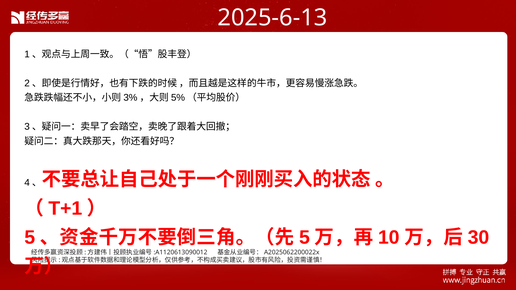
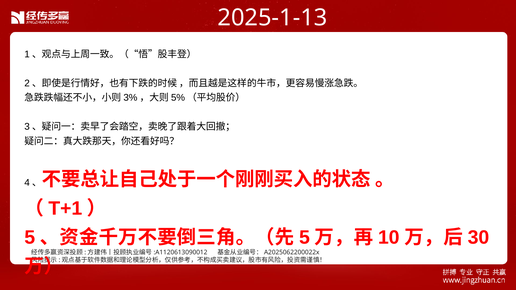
2025-6-13: 2025-6-13 -> 2025-1-13
